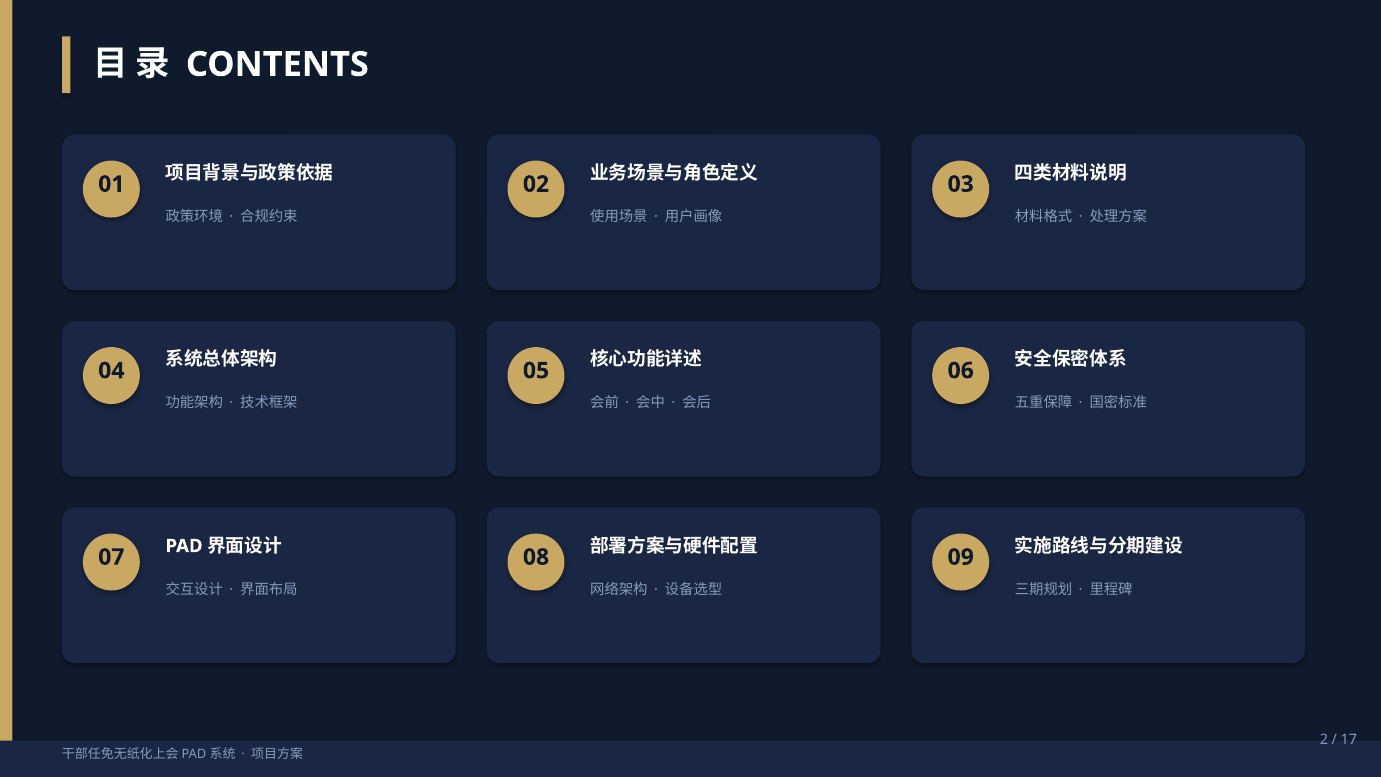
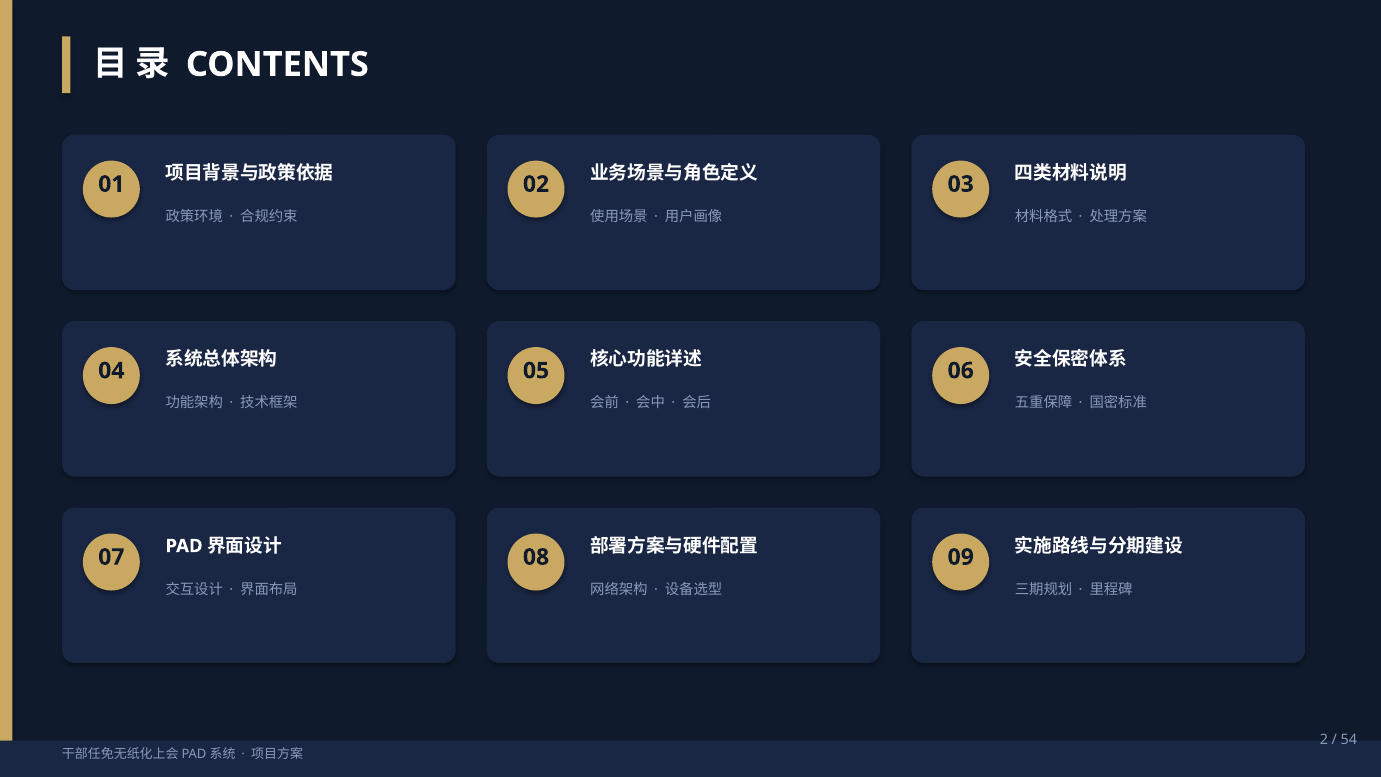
17: 17 -> 54
